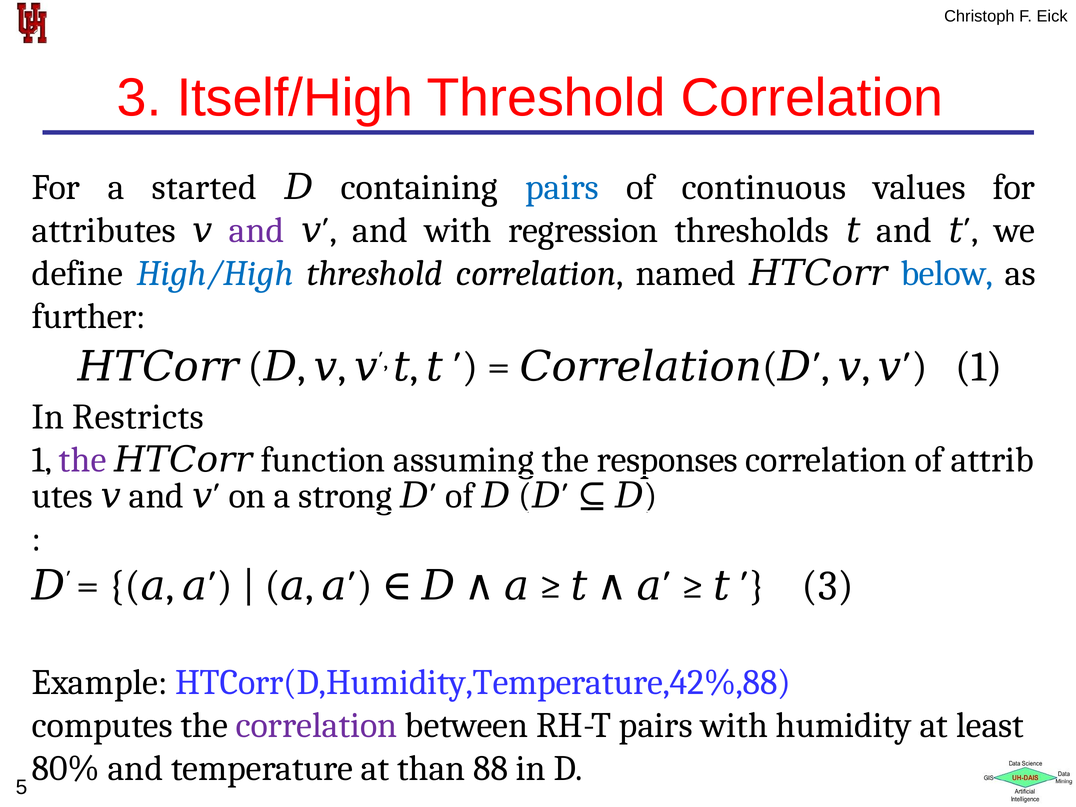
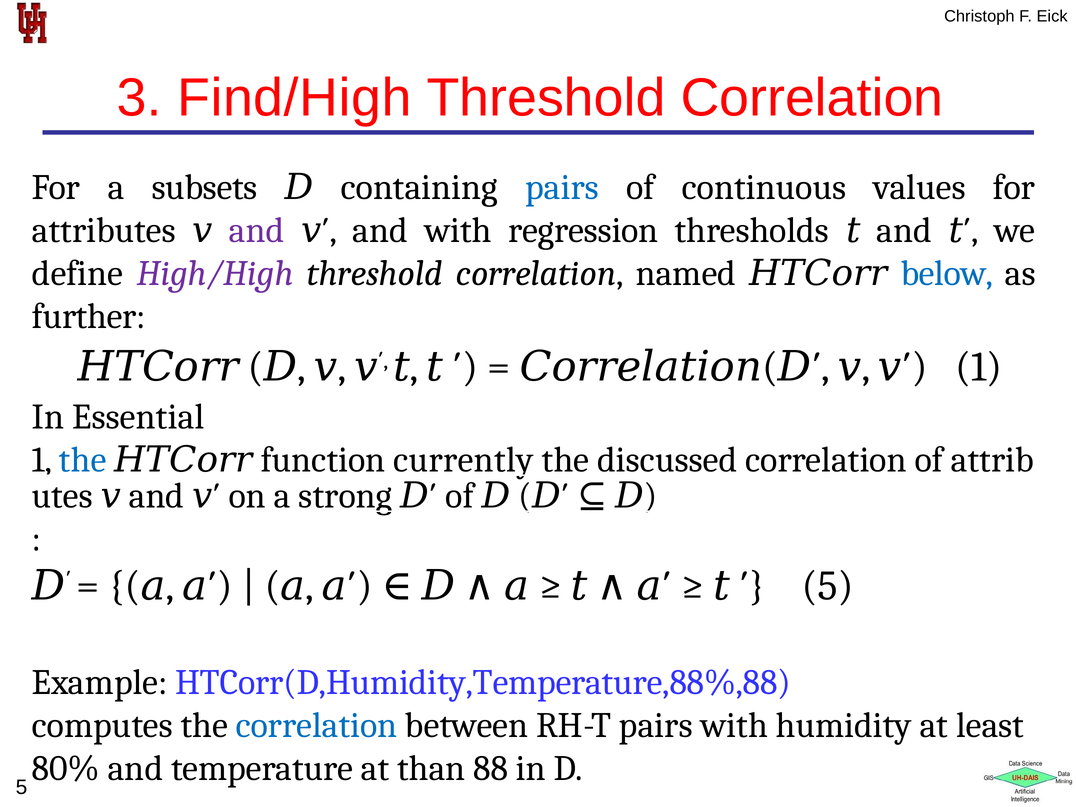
Itself/High: Itself/High -> Find/High
started: started -> subsets
High/High colour: blue -> purple
Restricts: Restricts -> Essential
the at (83, 460) colour: purple -> blue
assuming: assuming -> currently
responses: responses -> discussed
3 at (828, 586): 3 -> 5
HTCorr(D,Humidity,Temperature,42%,88: HTCorr(D,Humidity,Temperature,42%,88 -> HTCorr(D,Humidity,Temperature,88%,88
correlation at (317, 725) colour: purple -> blue
